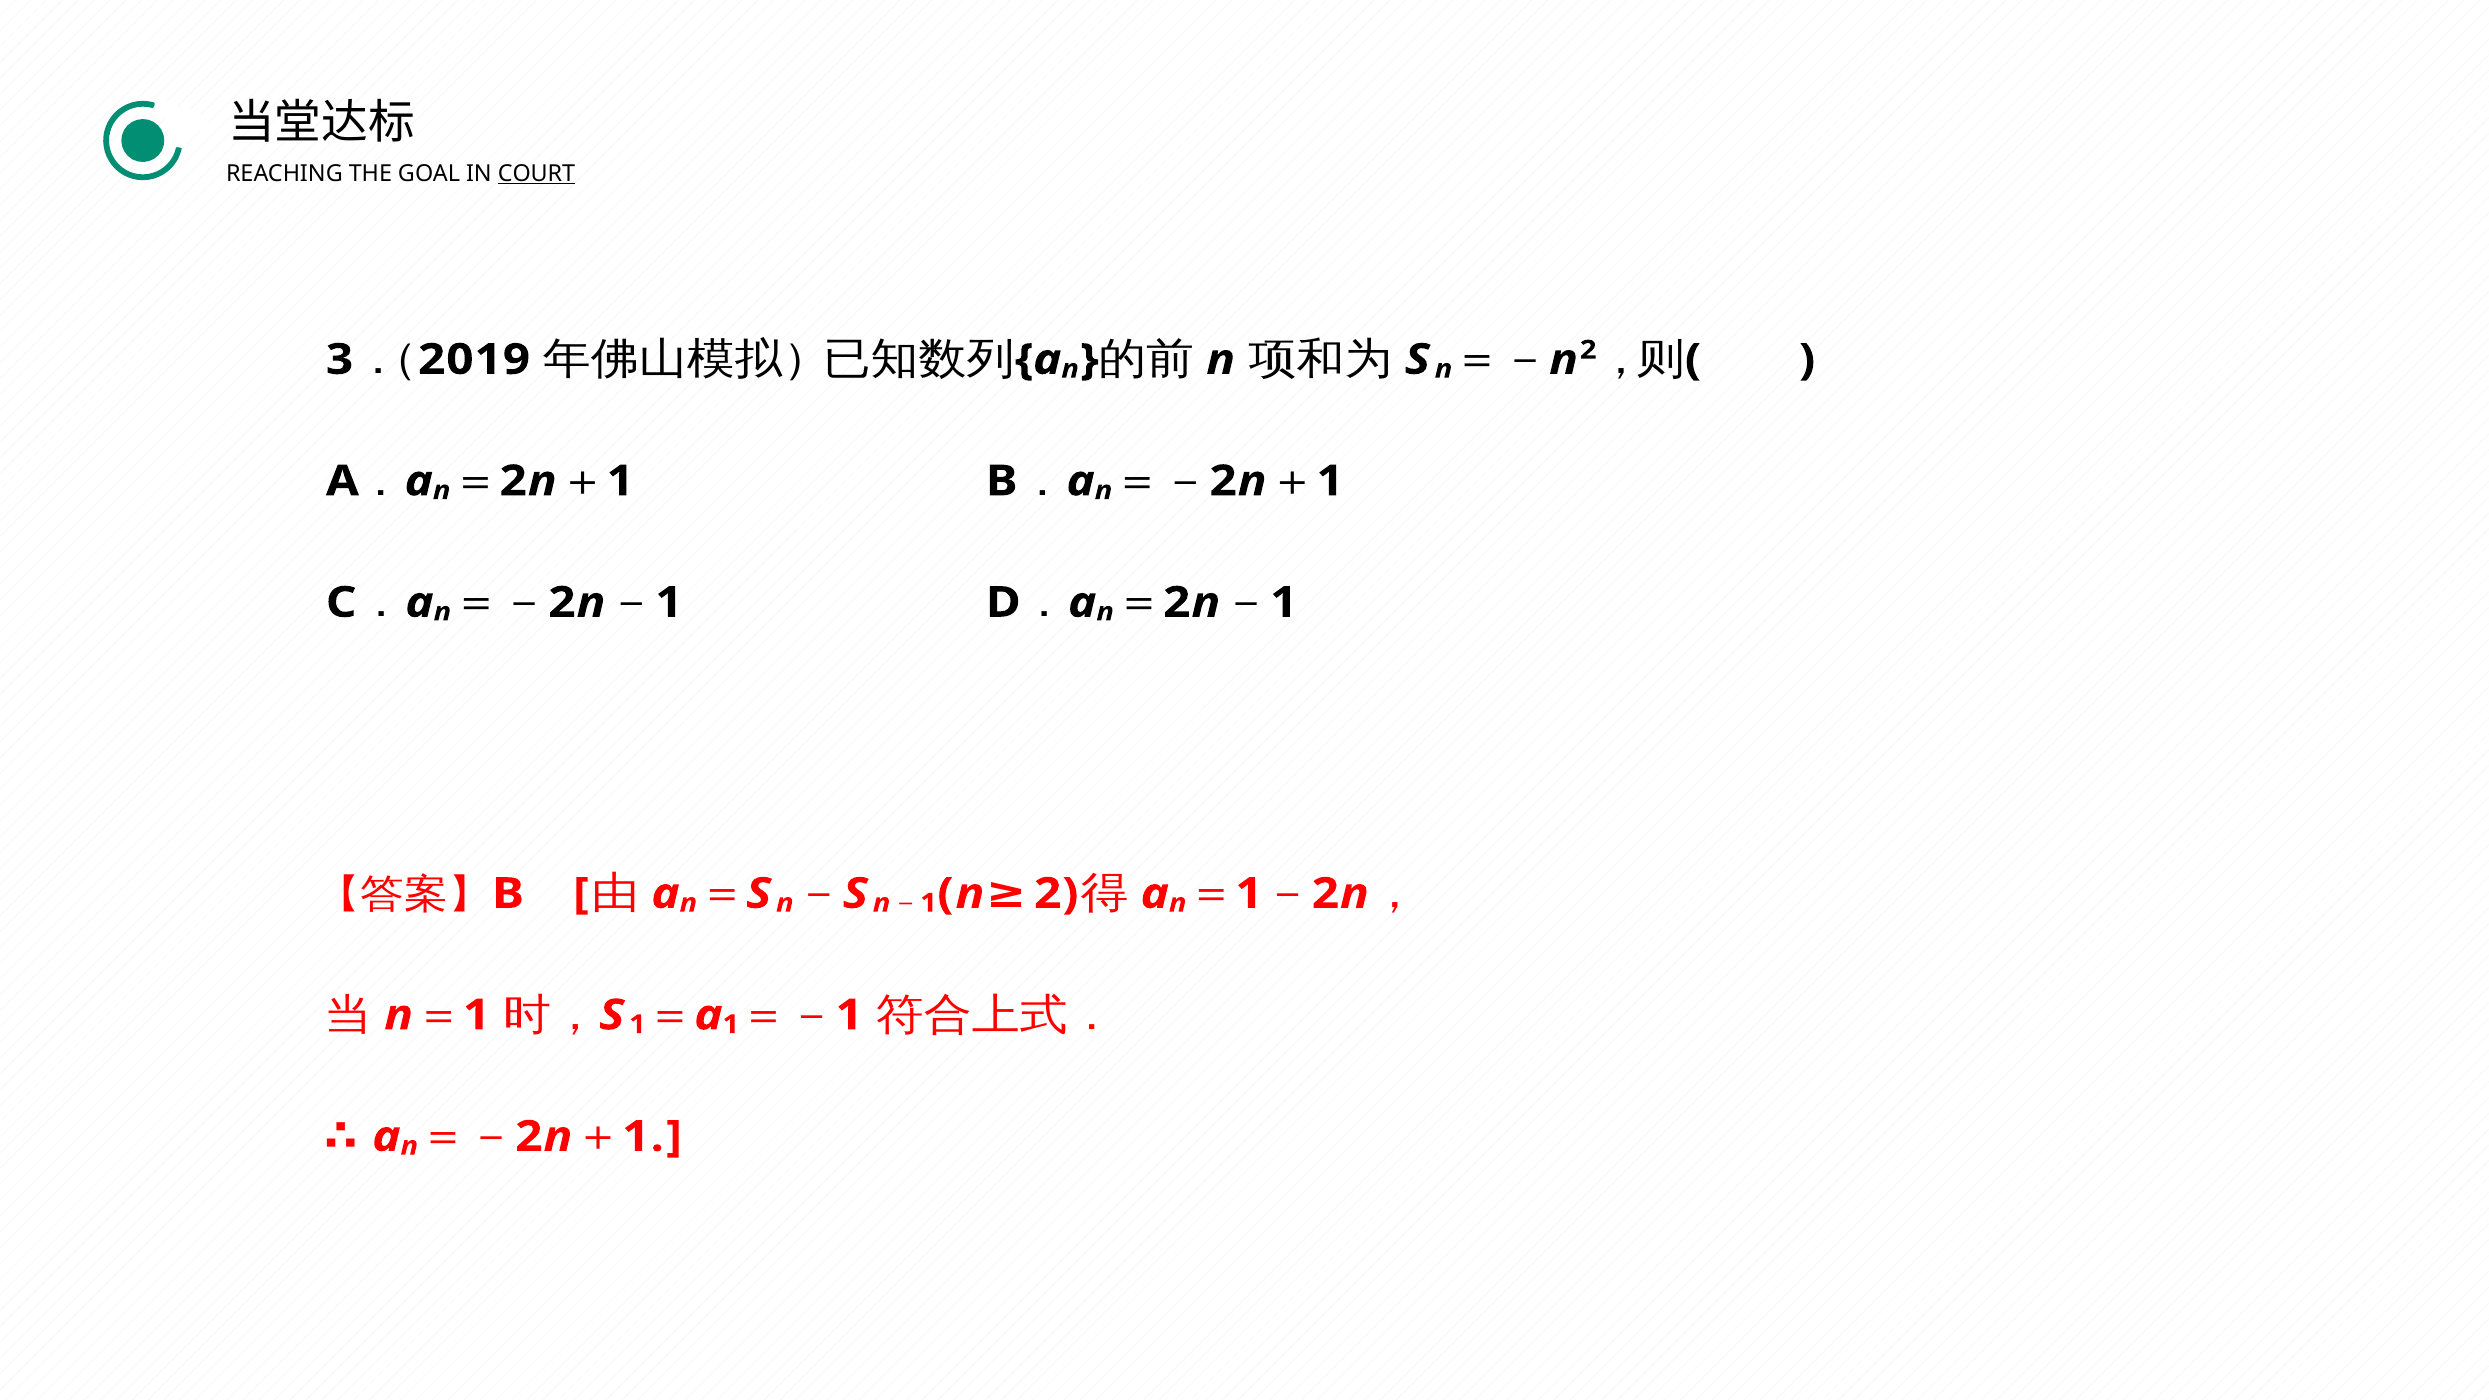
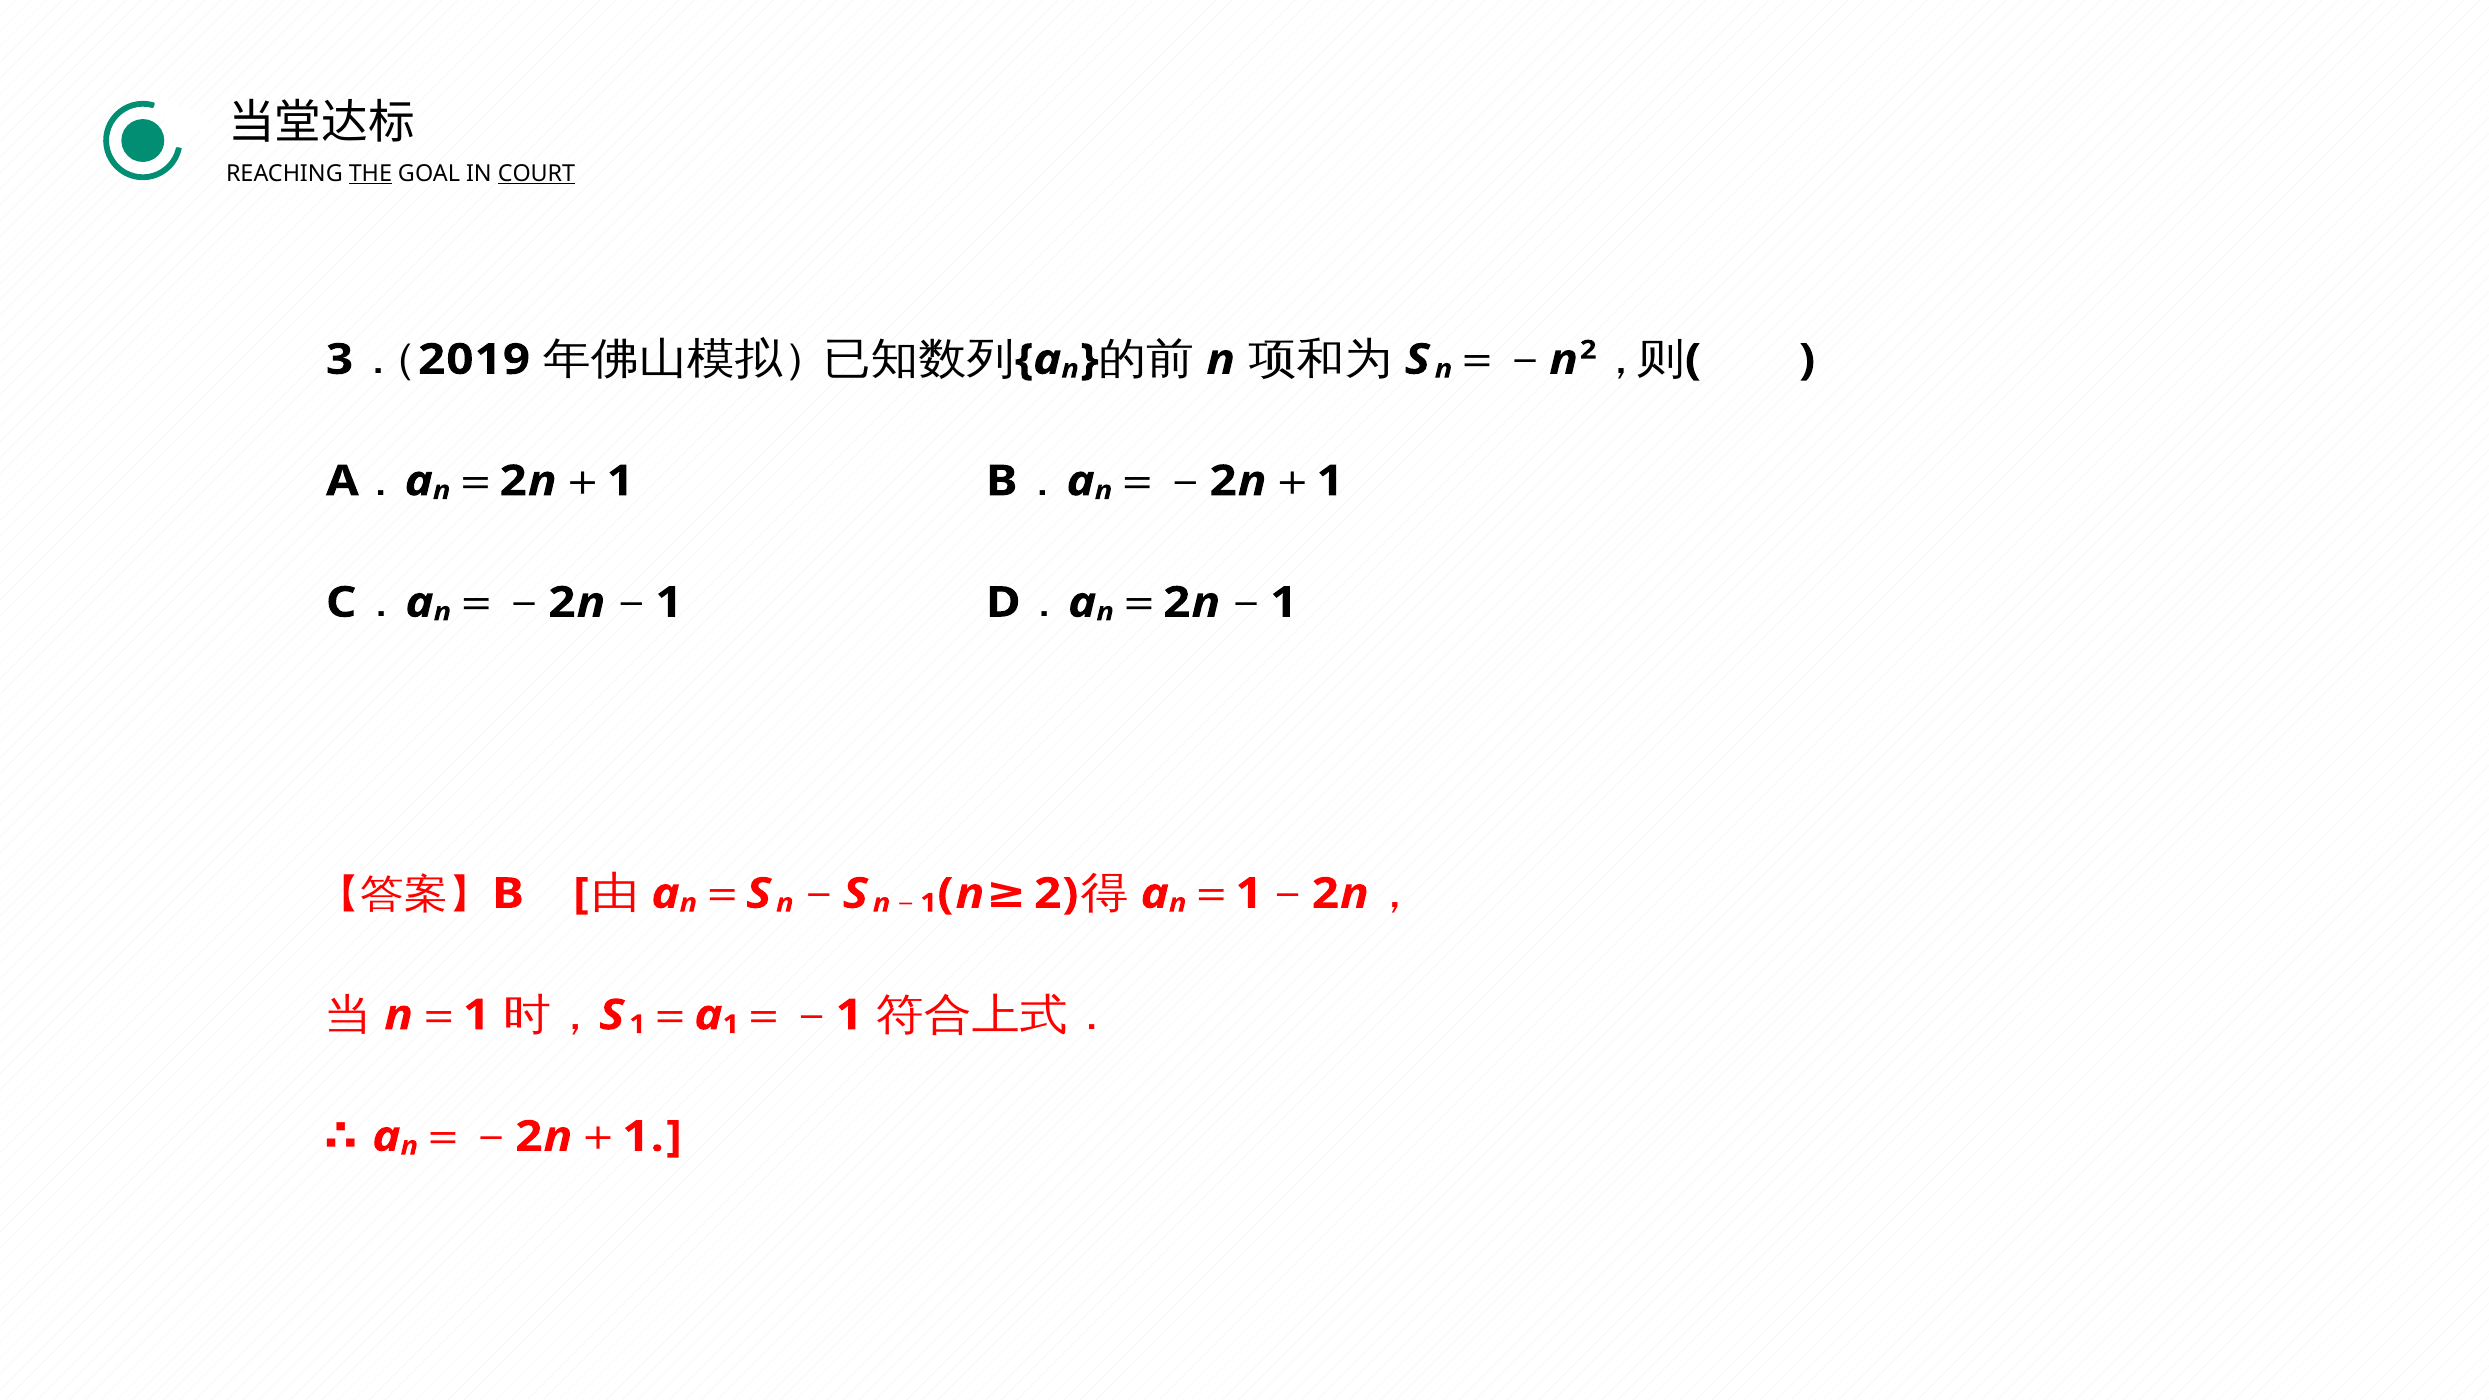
THE underline: none -> present
